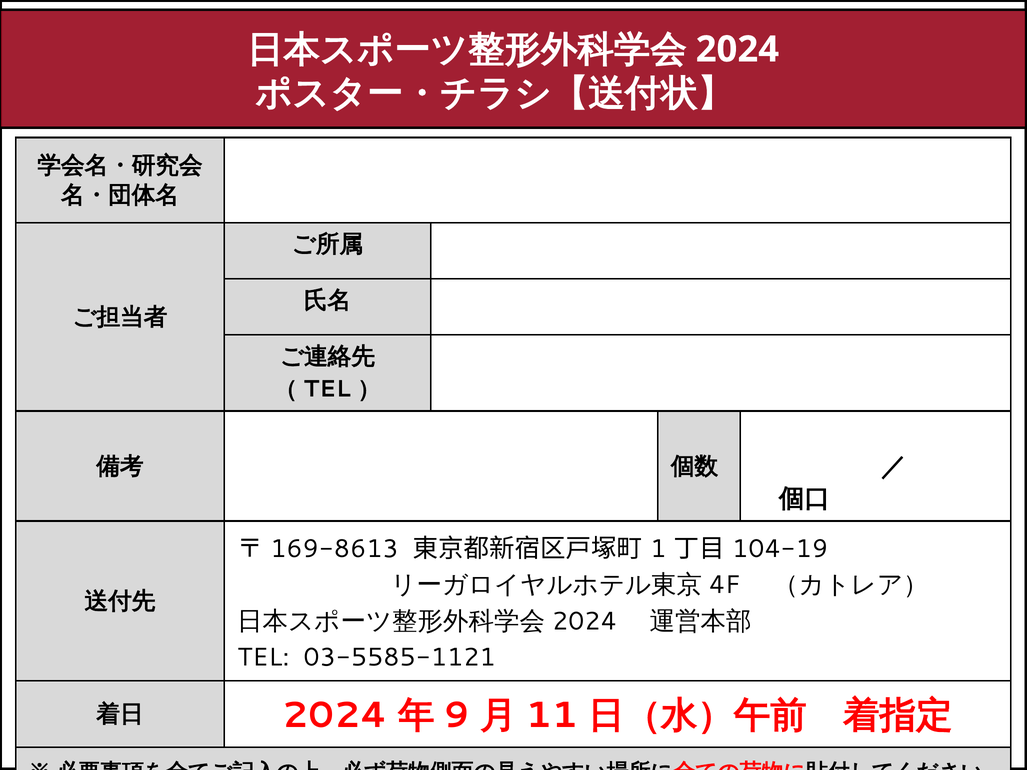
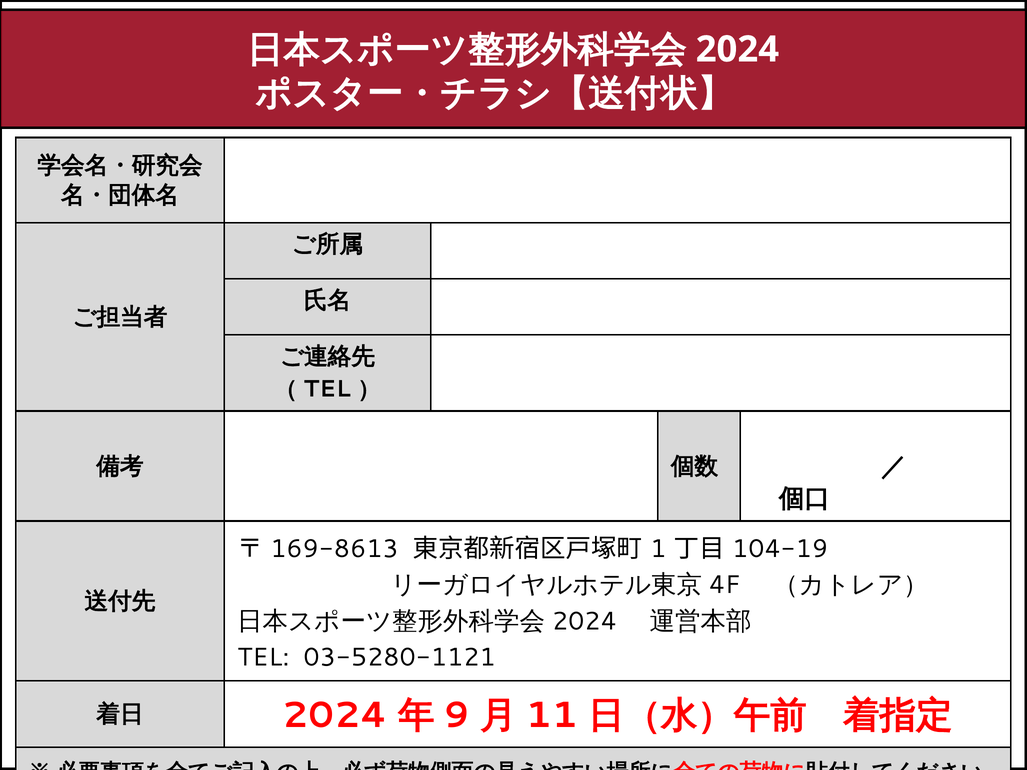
03-5585-1121: 03-5585-1121 -> 03-5280-1121
